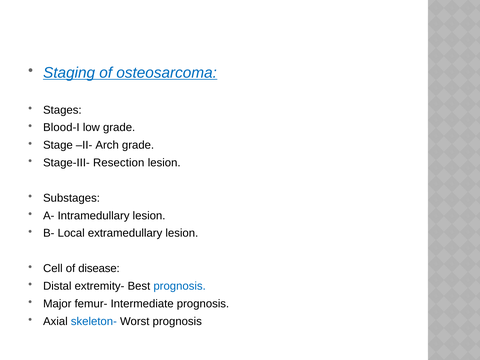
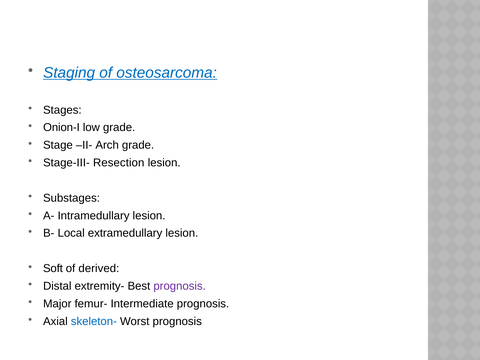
Blood-I: Blood-I -> Onion-I
Cell: Cell -> Soft
disease: disease -> derived
prognosis at (180, 286) colour: blue -> purple
